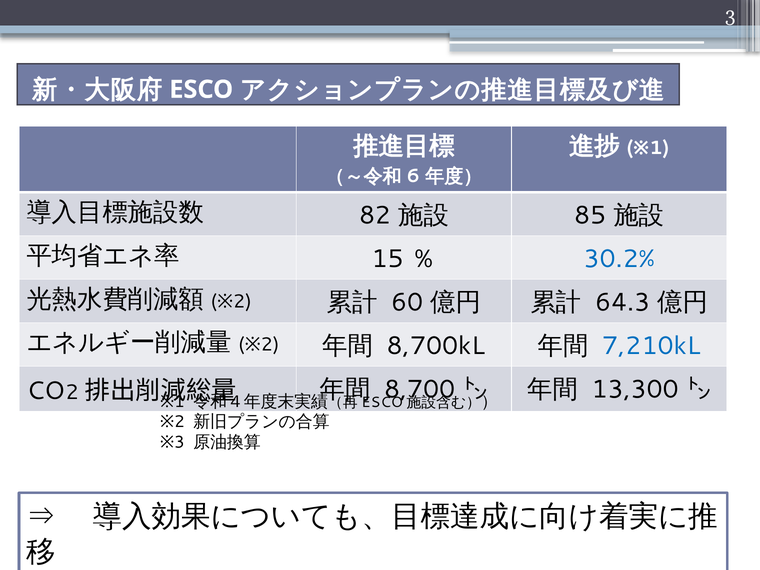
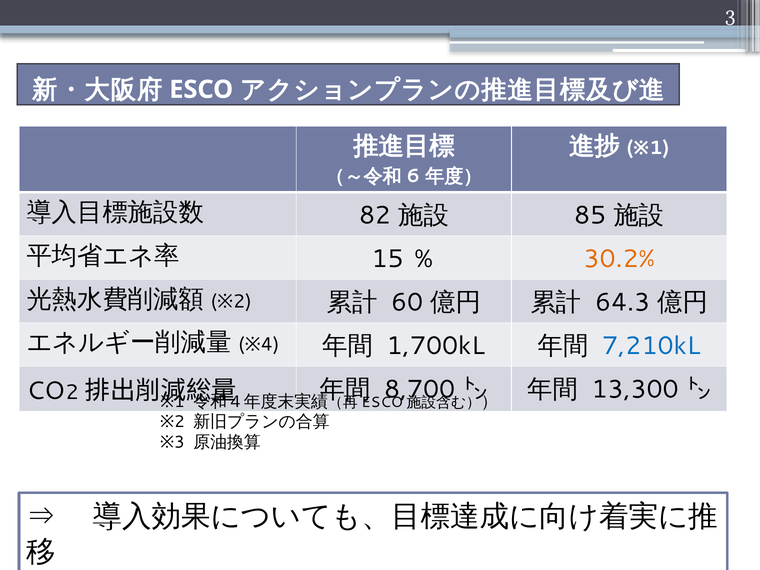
30.2% colour: blue -> orange
2 at (270, 345): 2 -> 4
8,700kL: 8,700kL -> 1,700kL
